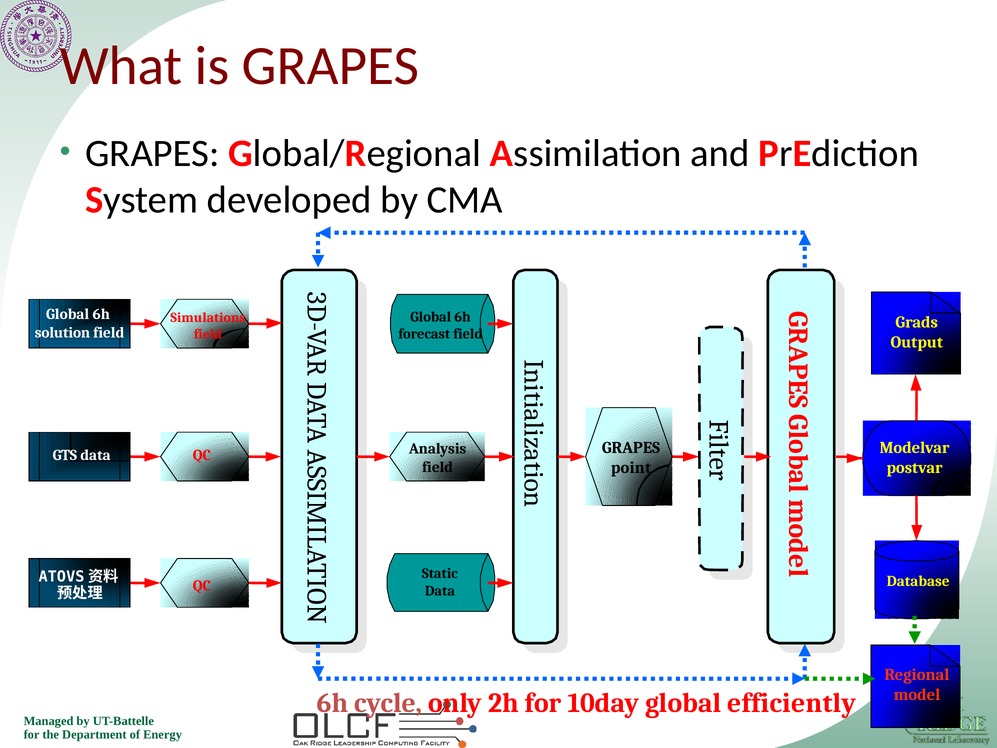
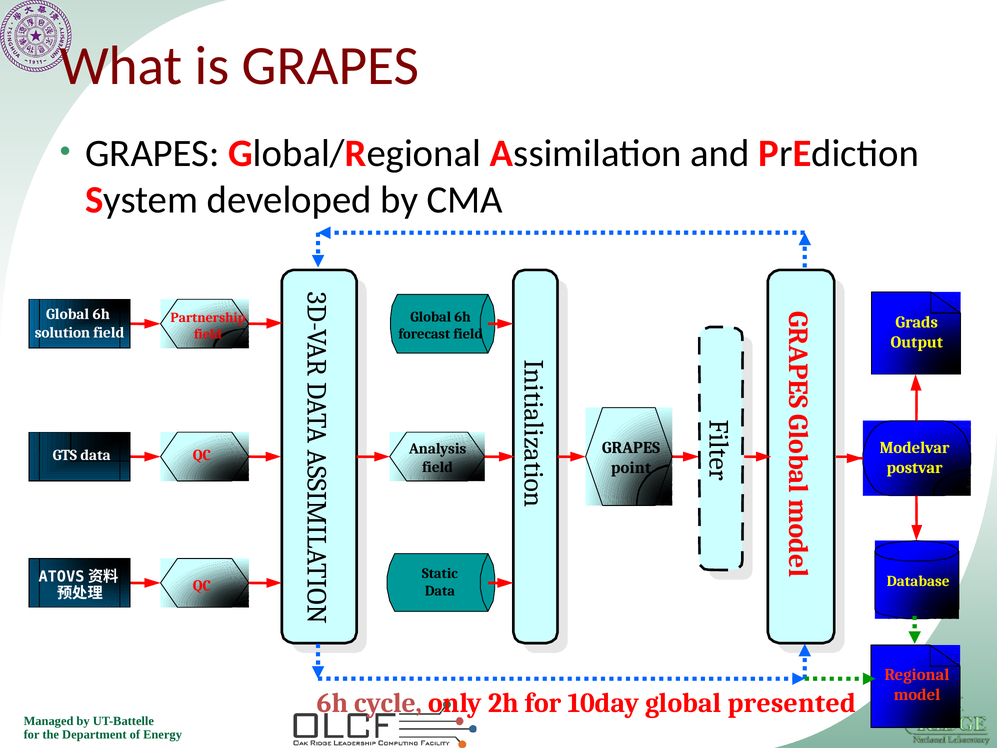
Simulations: Simulations -> Partnership
efficiently: efficiently -> presented
